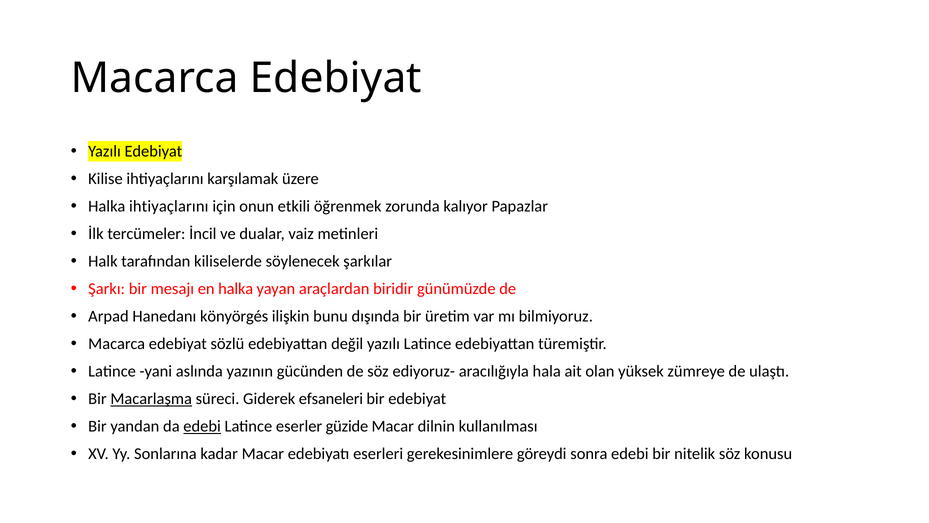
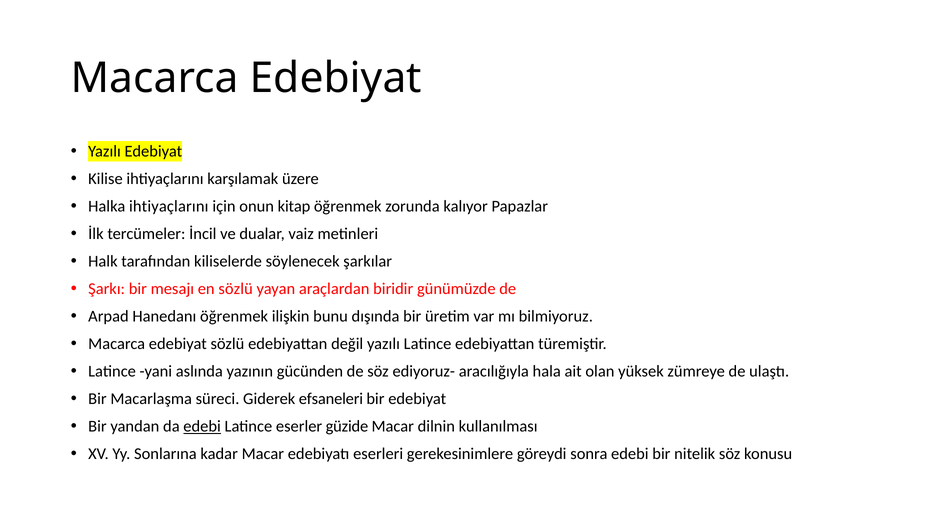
etkili: etkili -> kitap
en halka: halka -> sözlü
Hanedanı könyörgés: könyörgés -> öğrenmek
Macarlaşma underline: present -> none
